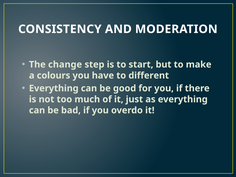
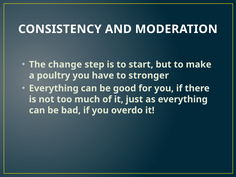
colours: colours -> poultry
different: different -> stronger
